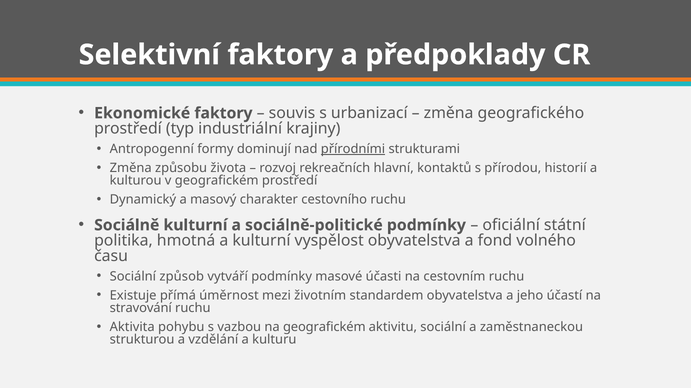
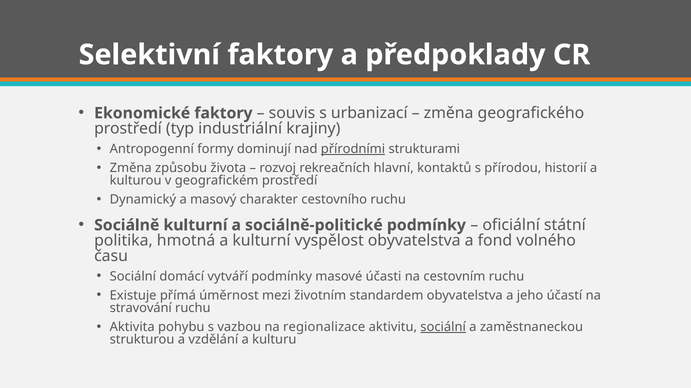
způsob: způsob -> domácí
na geografickém: geografickém -> regionalizace
sociální at (443, 328) underline: none -> present
